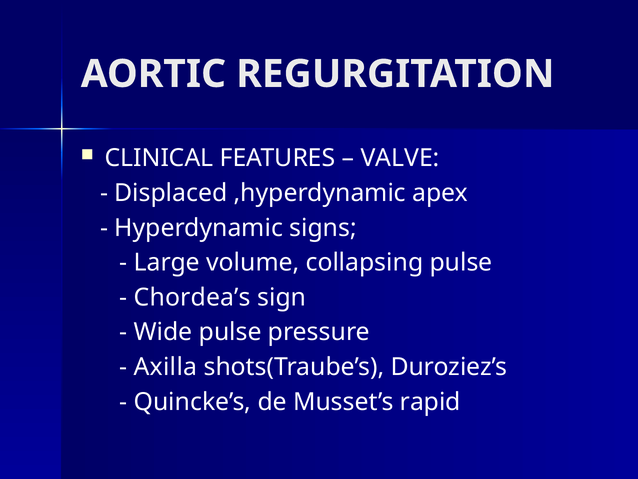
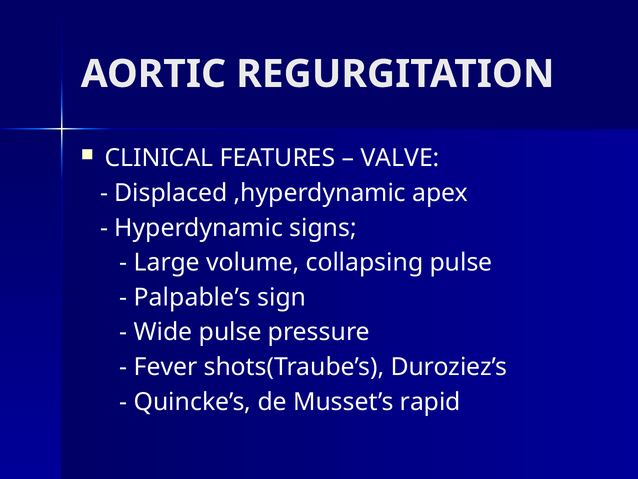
Chordea’s: Chordea’s -> Palpable’s
Axilla: Axilla -> Fever
